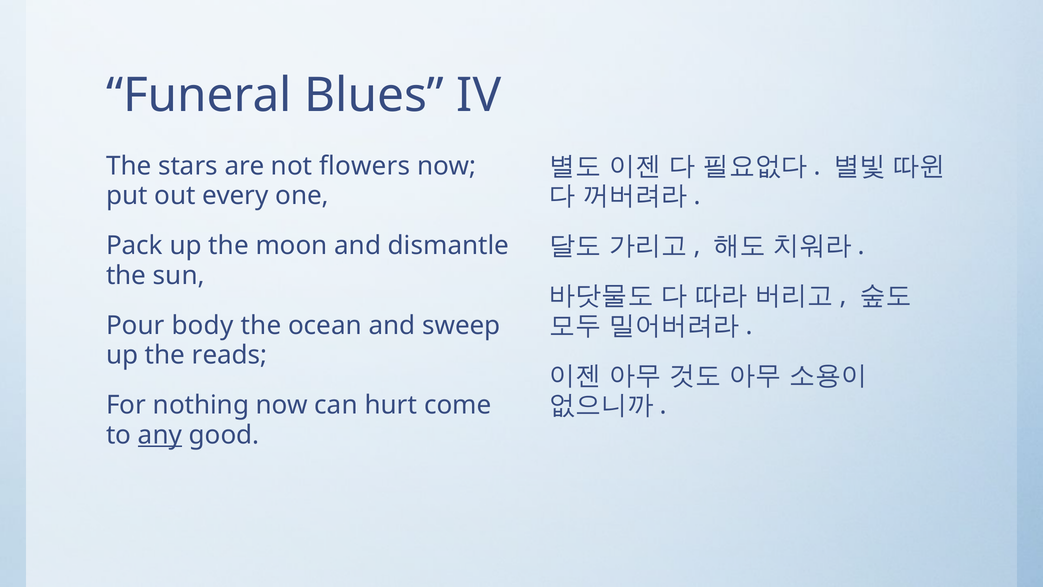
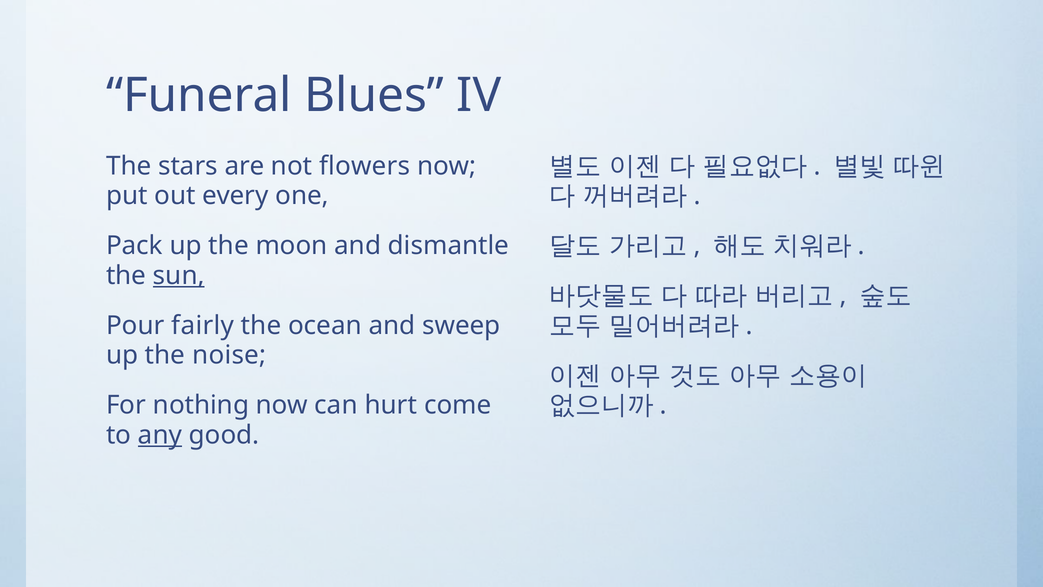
sun underline: none -> present
body: body -> fairly
reads: reads -> noise
